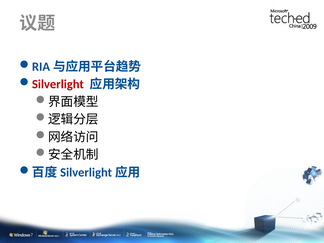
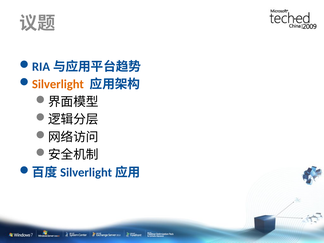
Silverlight colour: red -> orange
